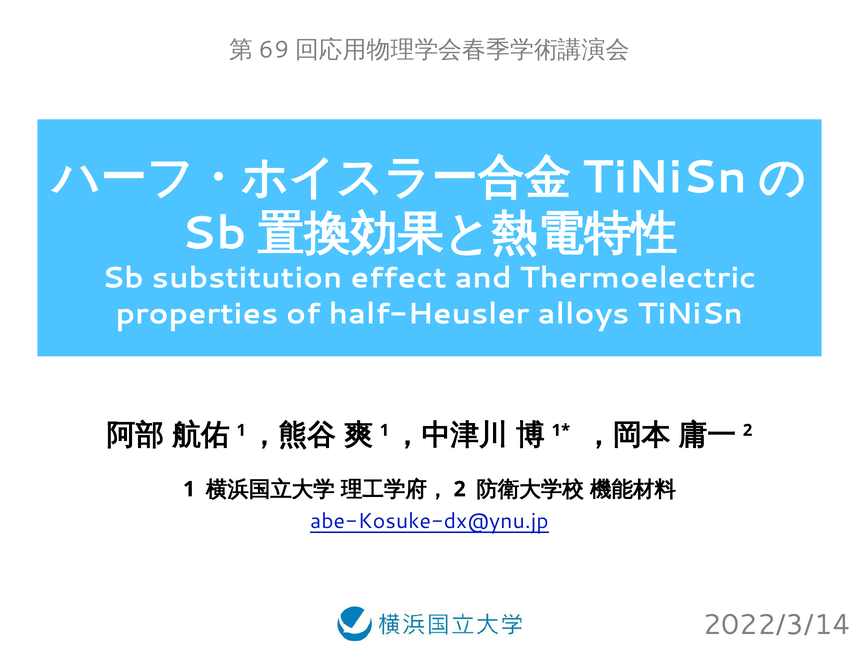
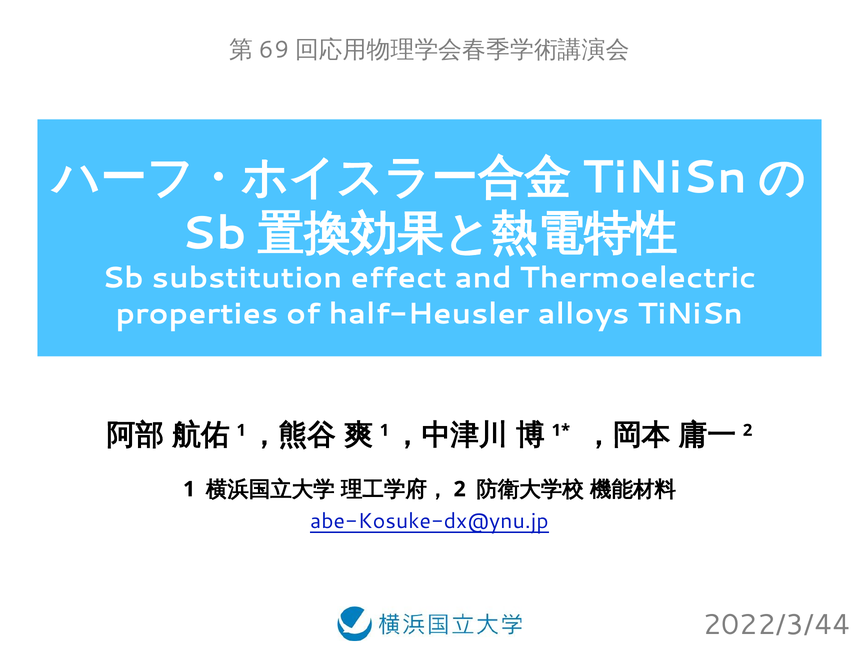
2022/3/14: 2022/3/14 -> 2022/3/44
